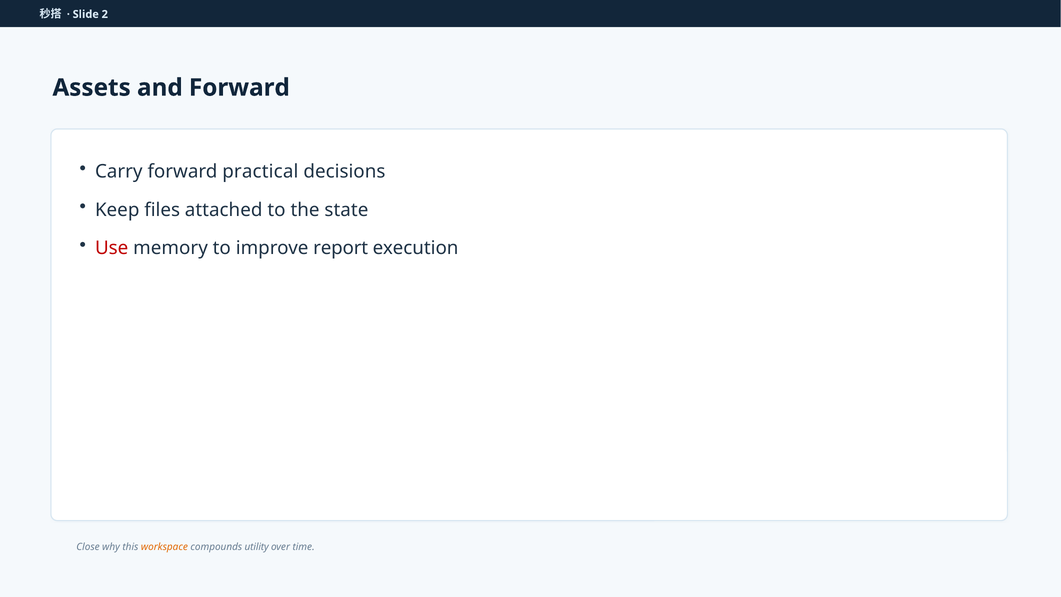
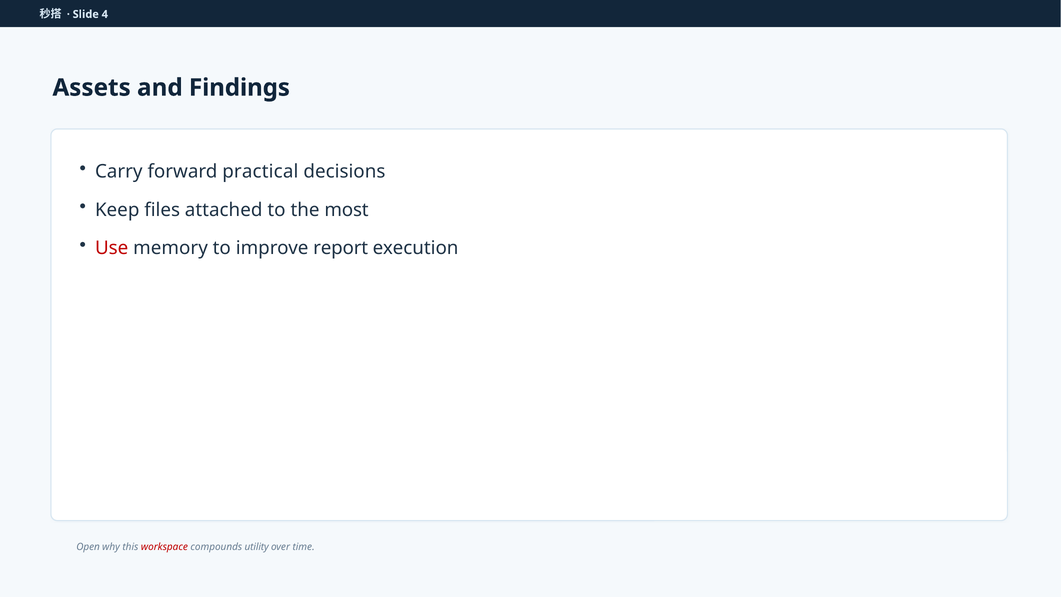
2: 2 -> 4
and Forward: Forward -> Findings
state: state -> most
Close: Close -> Open
workspace colour: orange -> red
